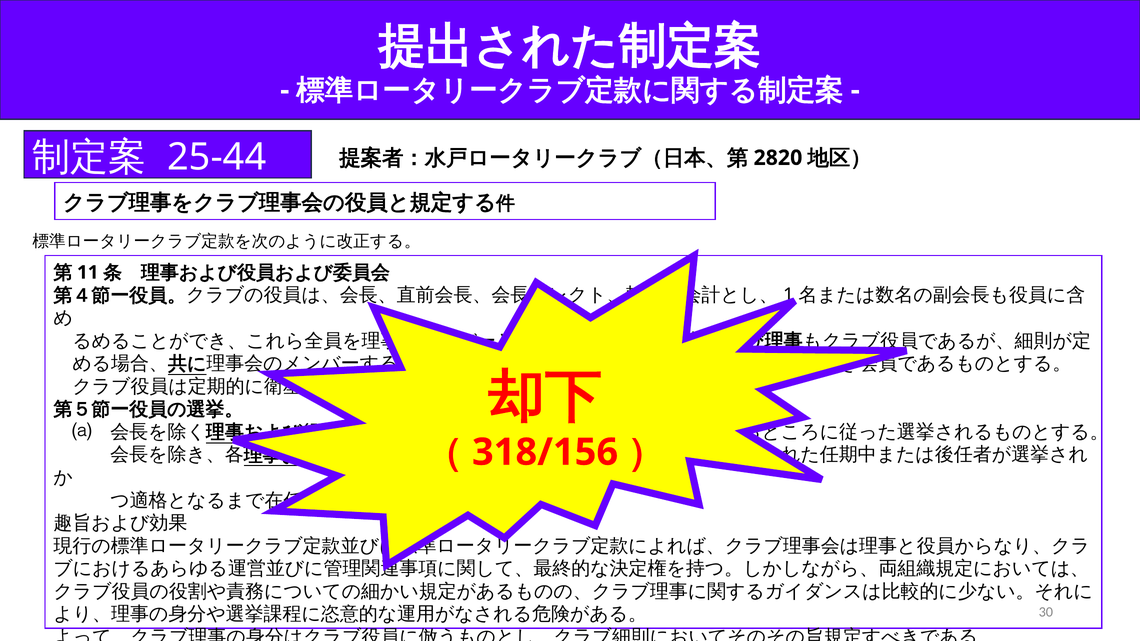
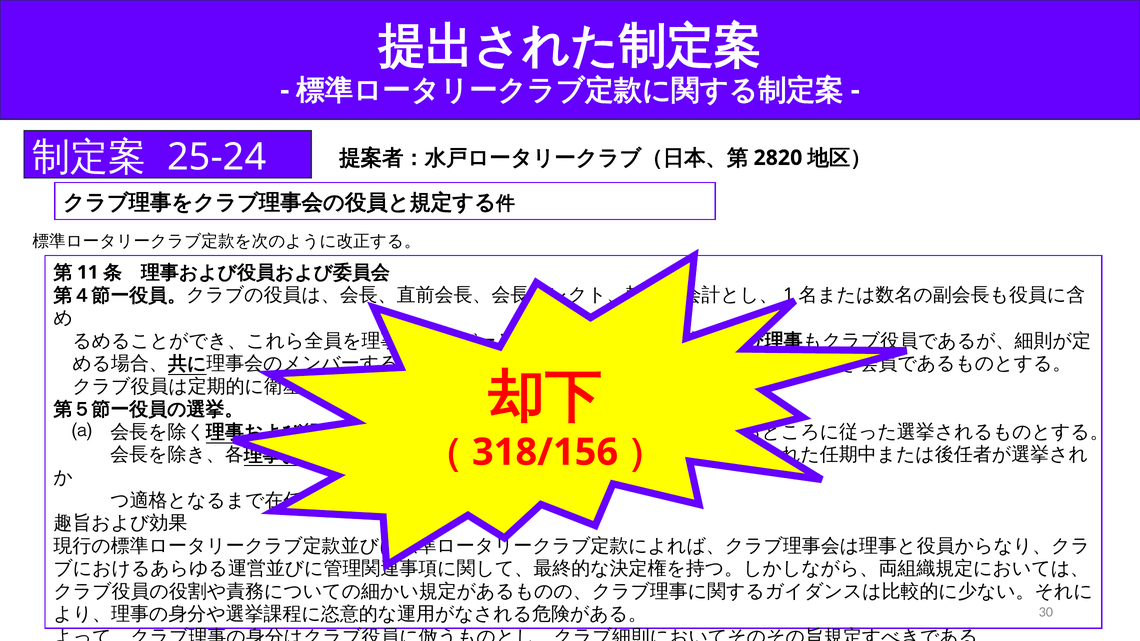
25-44: 25-44 -> 25-24
